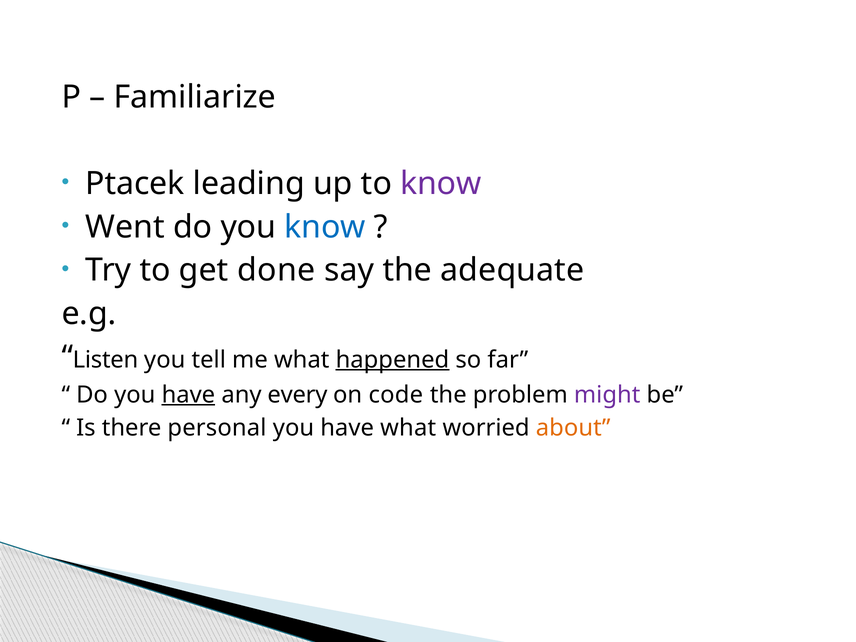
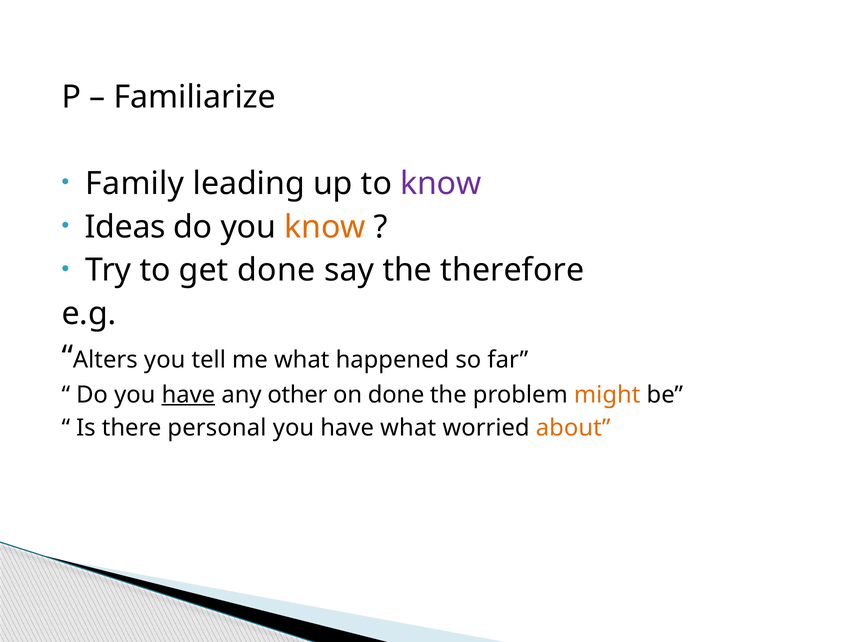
Ptacek: Ptacek -> Family
Went: Went -> Ideas
know at (325, 227) colour: blue -> orange
adequate: adequate -> therefore
Listen: Listen -> Alters
happened underline: present -> none
every: every -> other
on code: code -> done
might colour: purple -> orange
